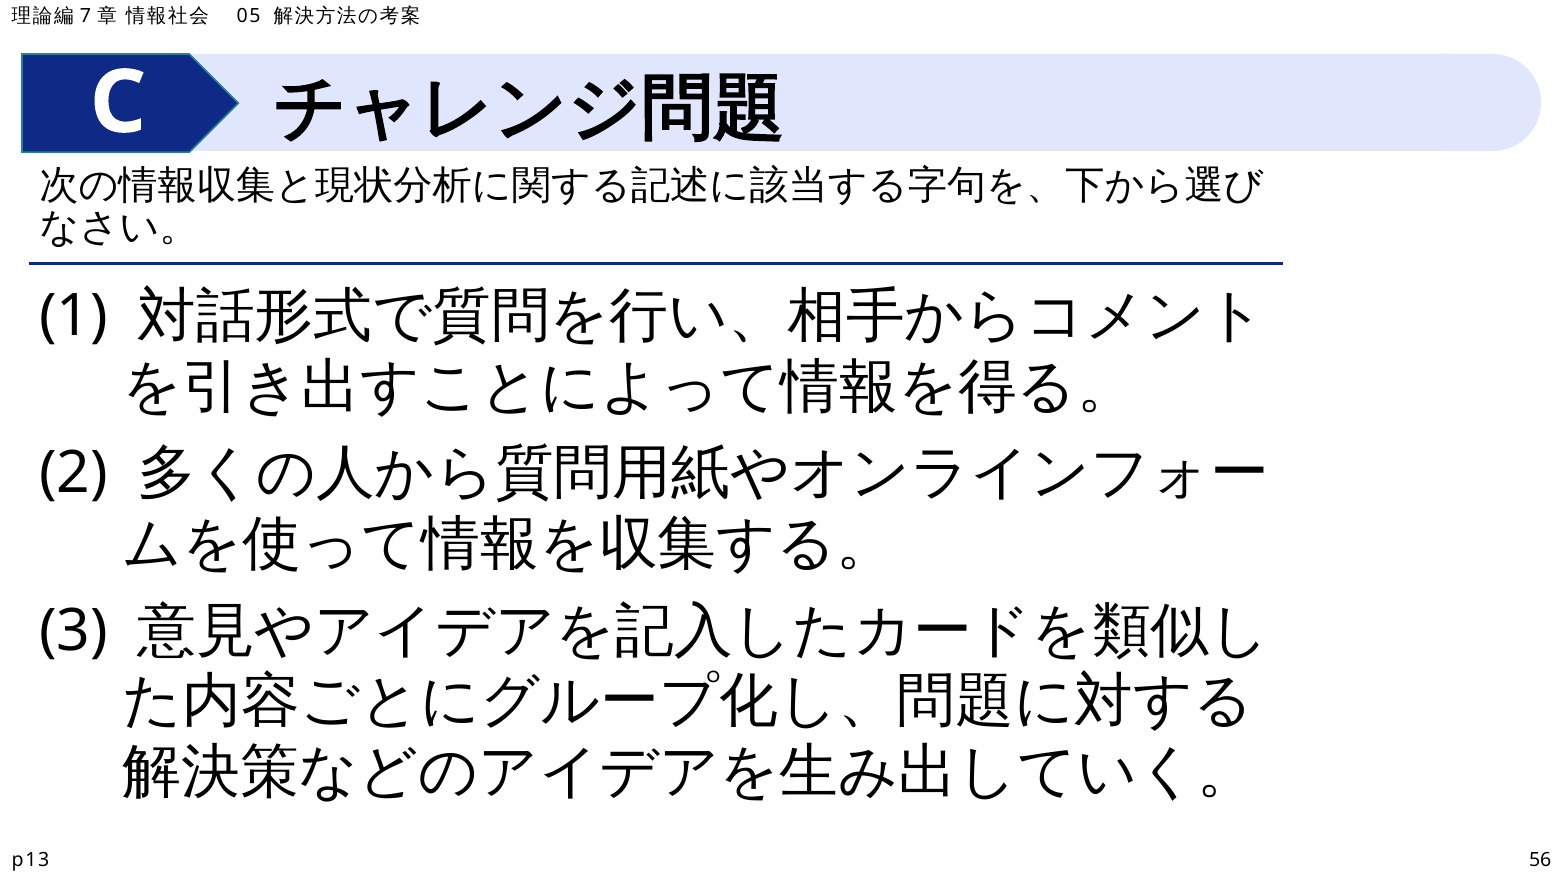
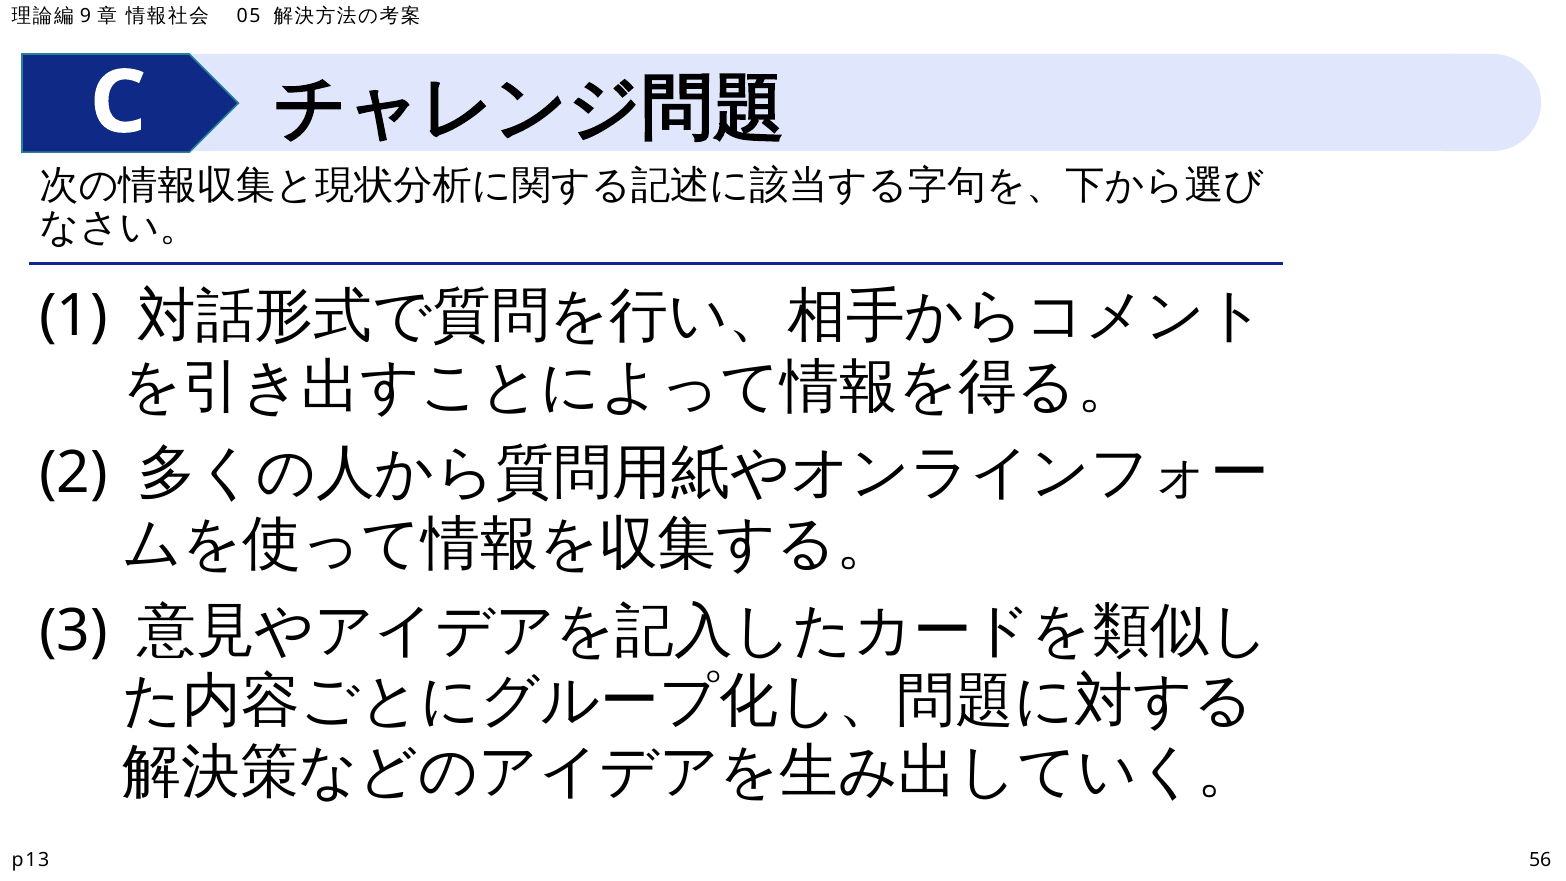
7: 7 -> 9
